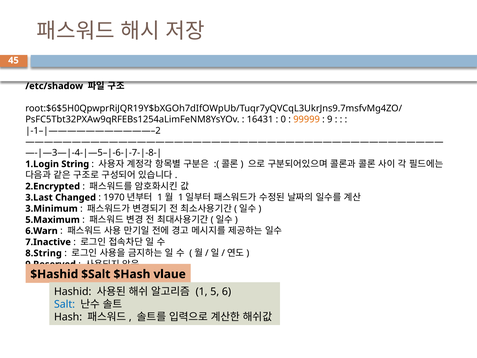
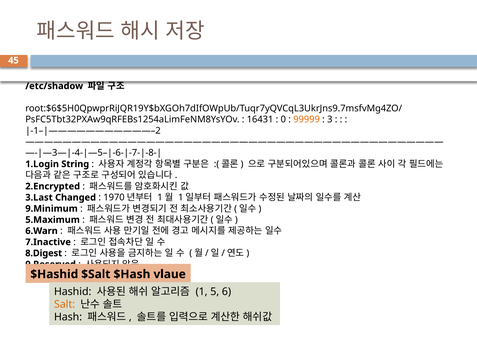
9: 9 -> 3
3.Minimum: 3.Minimum -> 9.Minimum
8.String: 8.String -> 8.Digest
Salt colour: blue -> orange
